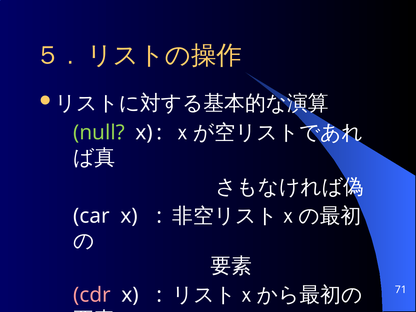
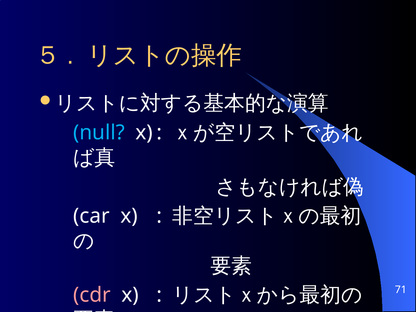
null colour: light green -> light blue
